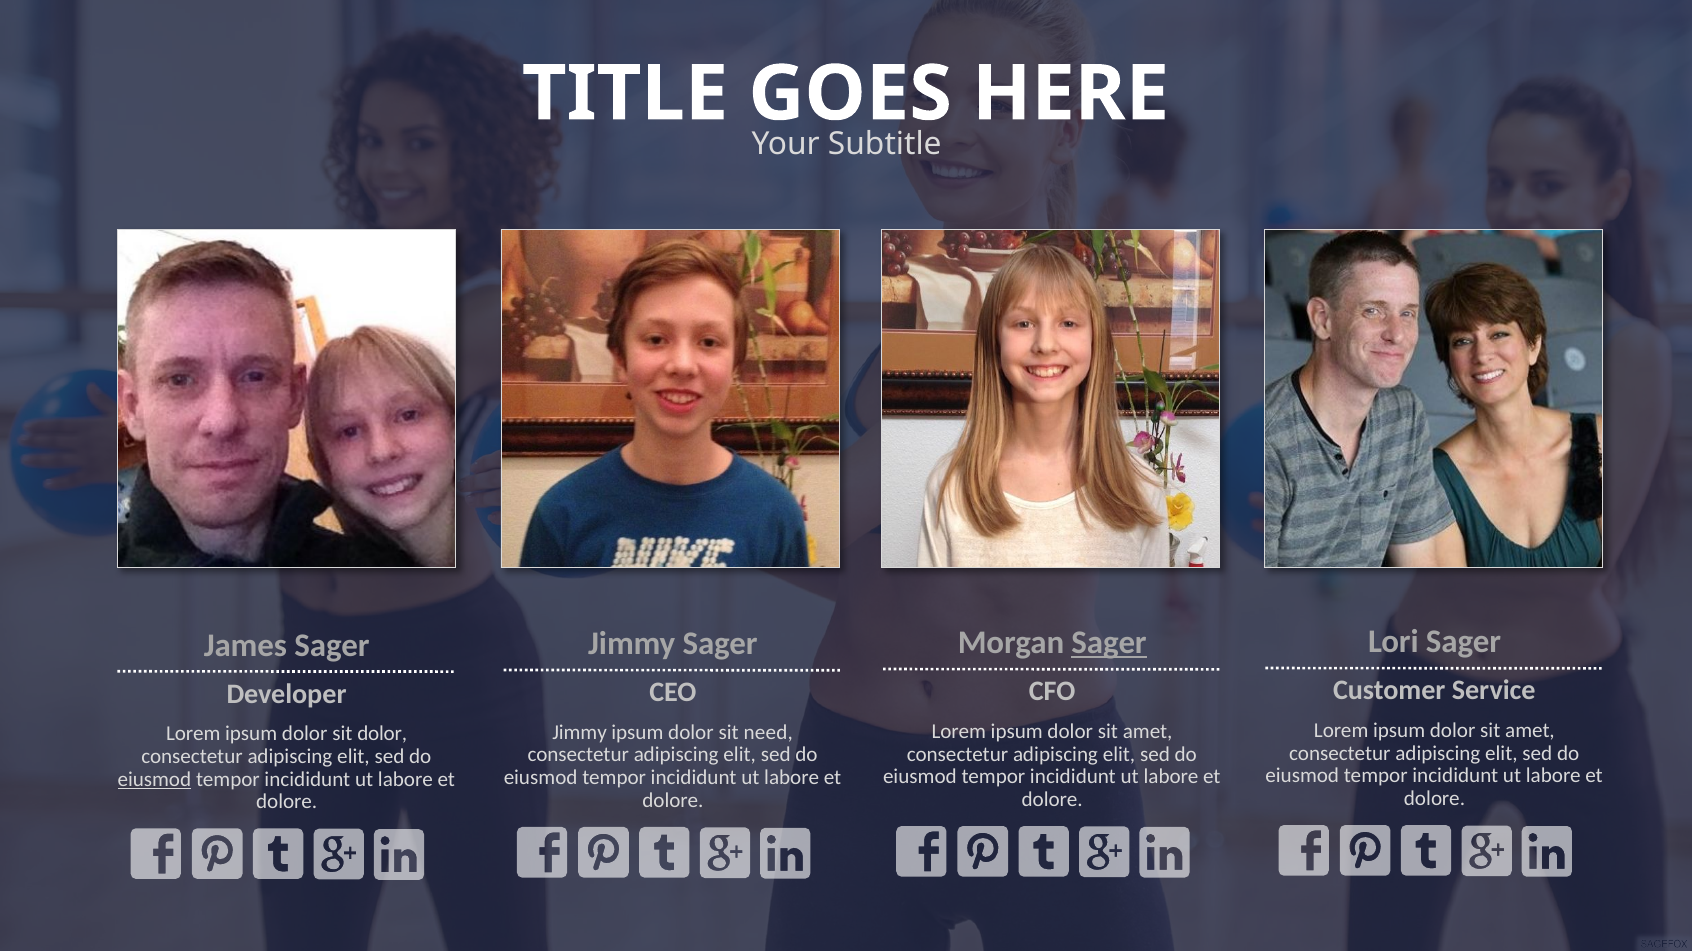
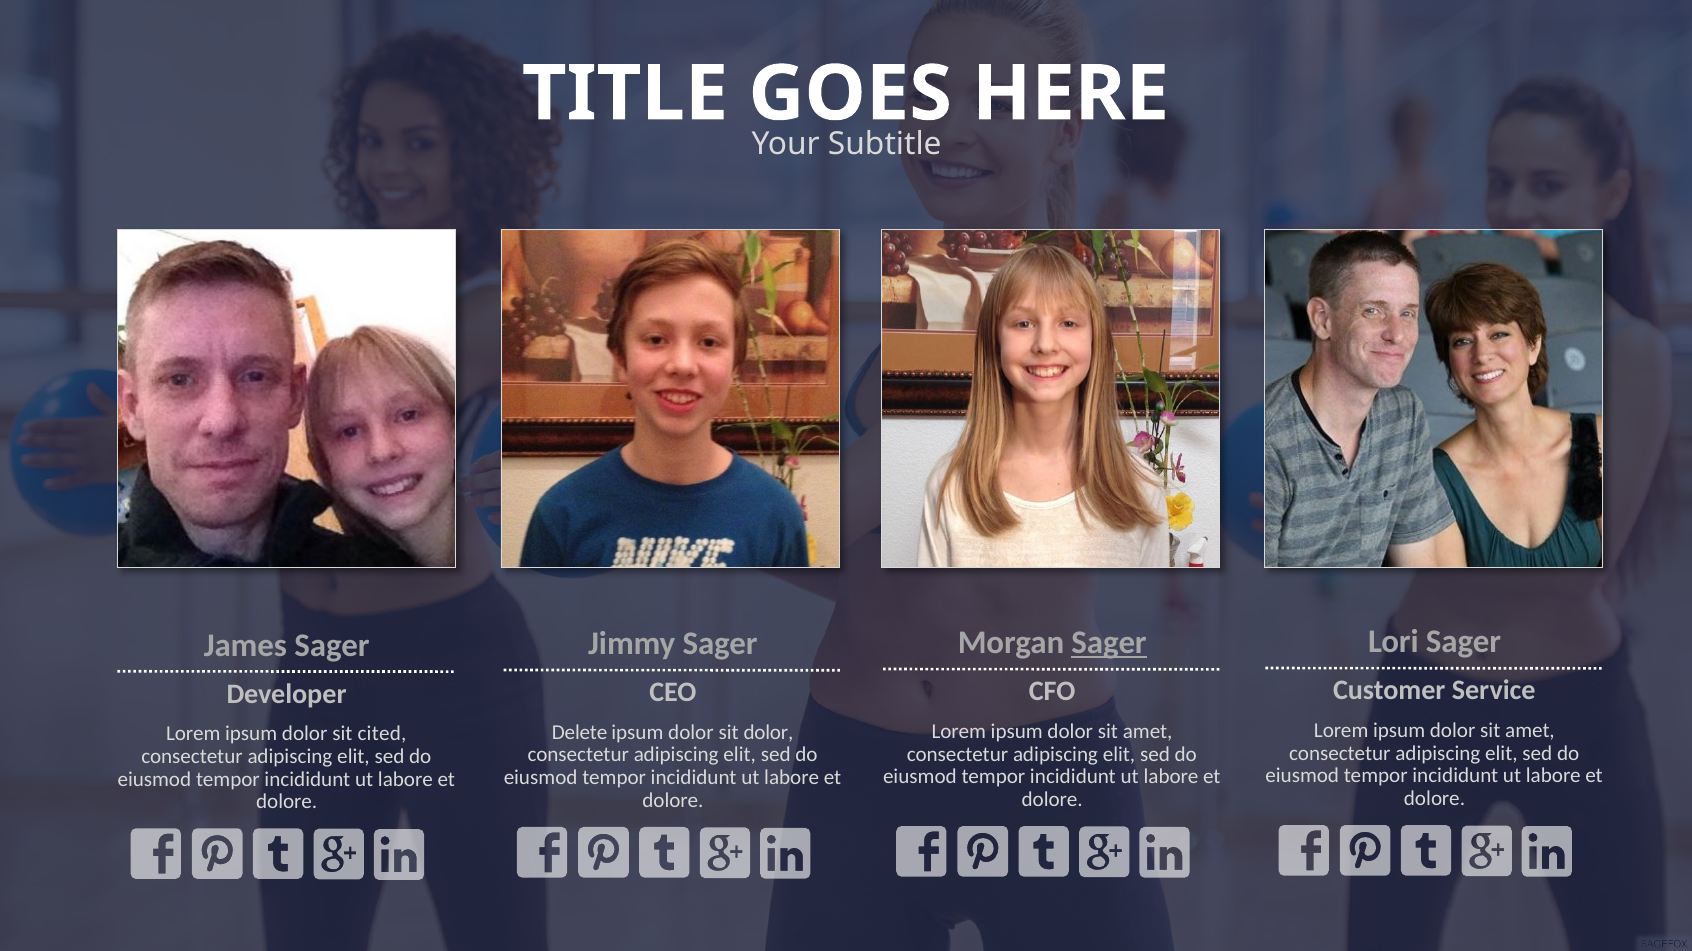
Jimmy at (580, 733): Jimmy -> Delete
sit need: need -> dolor
sit dolor: dolor -> cited
eiusmod at (154, 780) underline: present -> none
